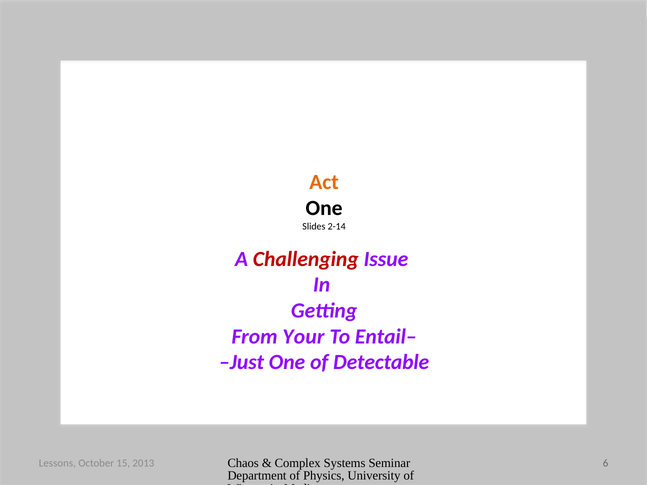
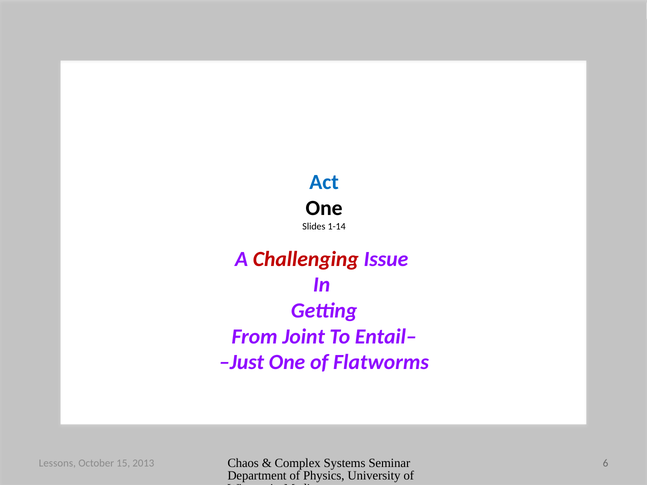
Act colour: orange -> blue
2-14: 2-14 -> 1-14
Your: Your -> Joint
Detectable: Detectable -> Flatworms
